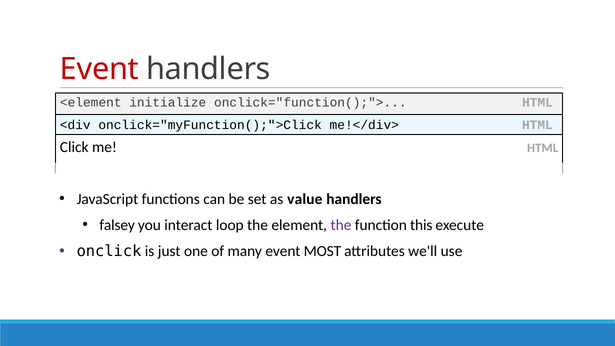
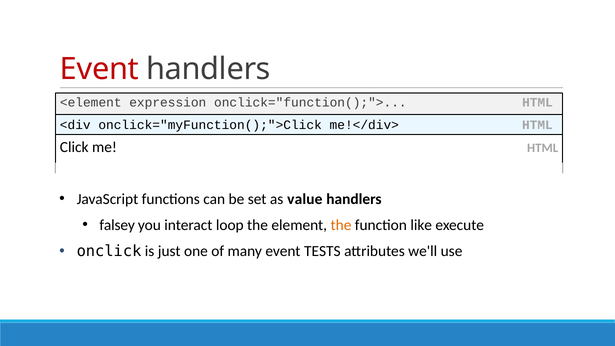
initialize: initialize -> expression
the at (341, 225) colour: purple -> orange
this: this -> like
MOST: MOST -> TESTS
